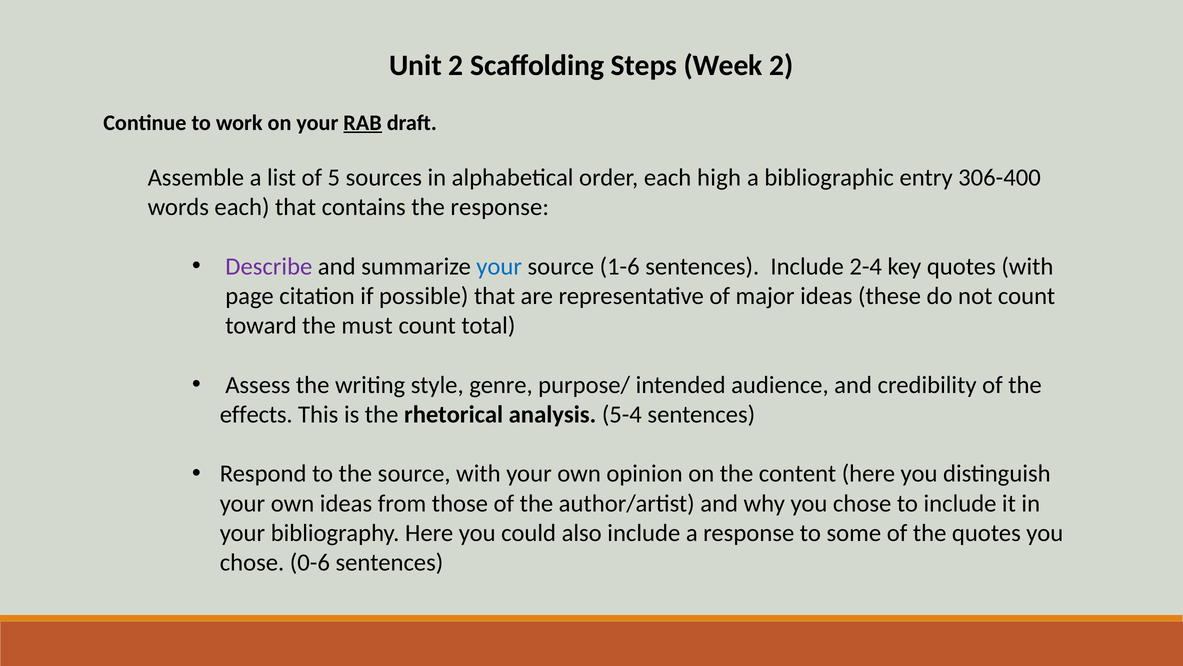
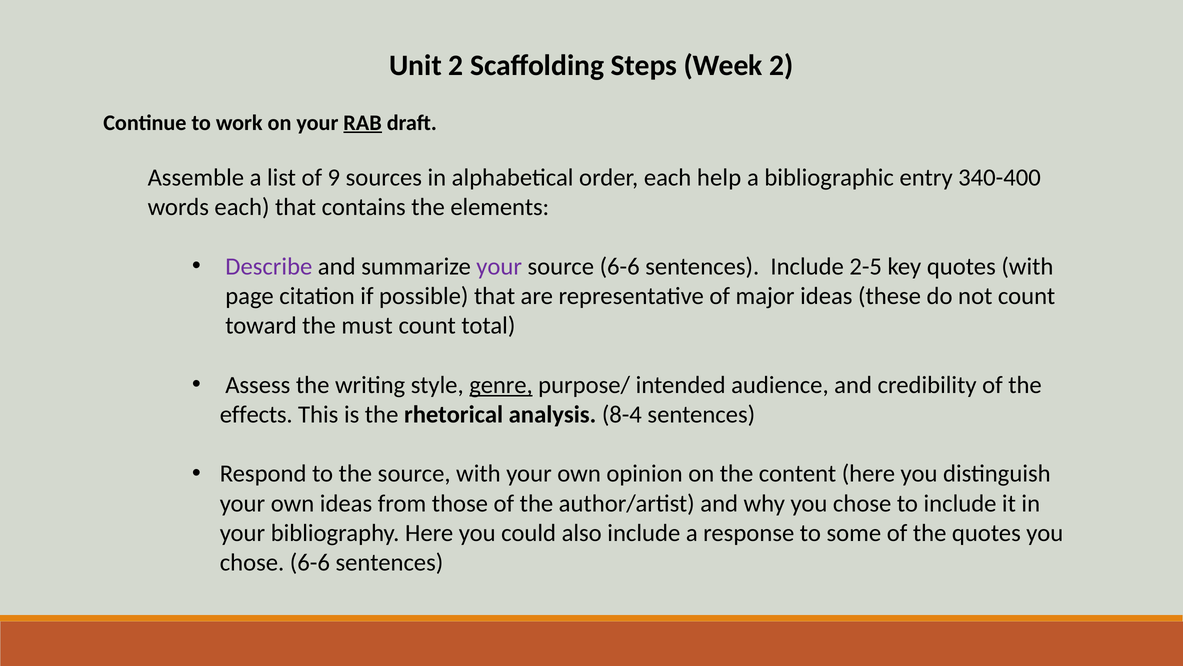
5: 5 -> 9
high: high -> help
306-400: 306-400 -> 340-400
the response: response -> elements
your at (499, 266) colour: blue -> purple
source 1-6: 1-6 -> 6-6
2-4: 2-4 -> 2-5
genre underline: none -> present
5-4: 5-4 -> 8-4
chose 0-6: 0-6 -> 6-6
